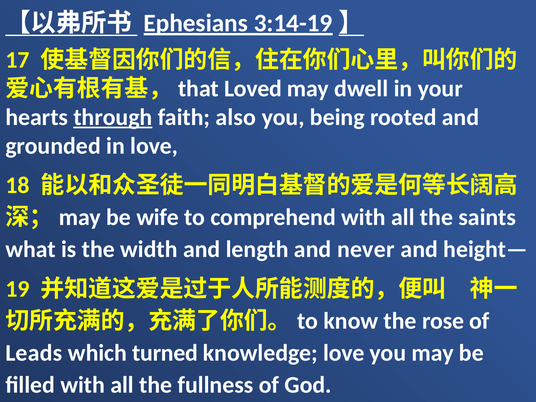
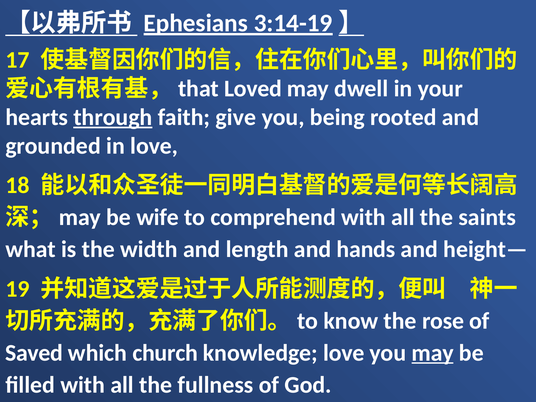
also: also -> give
never: never -> hands
Leads: Leads -> Saved
turned: turned -> church
may at (433, 353) underline: none -> present
